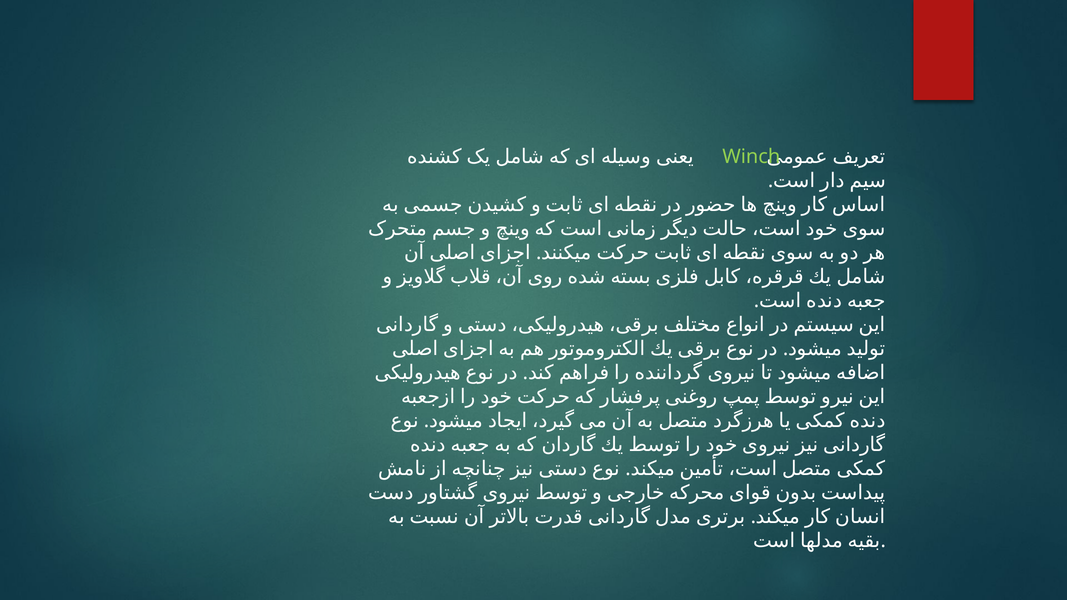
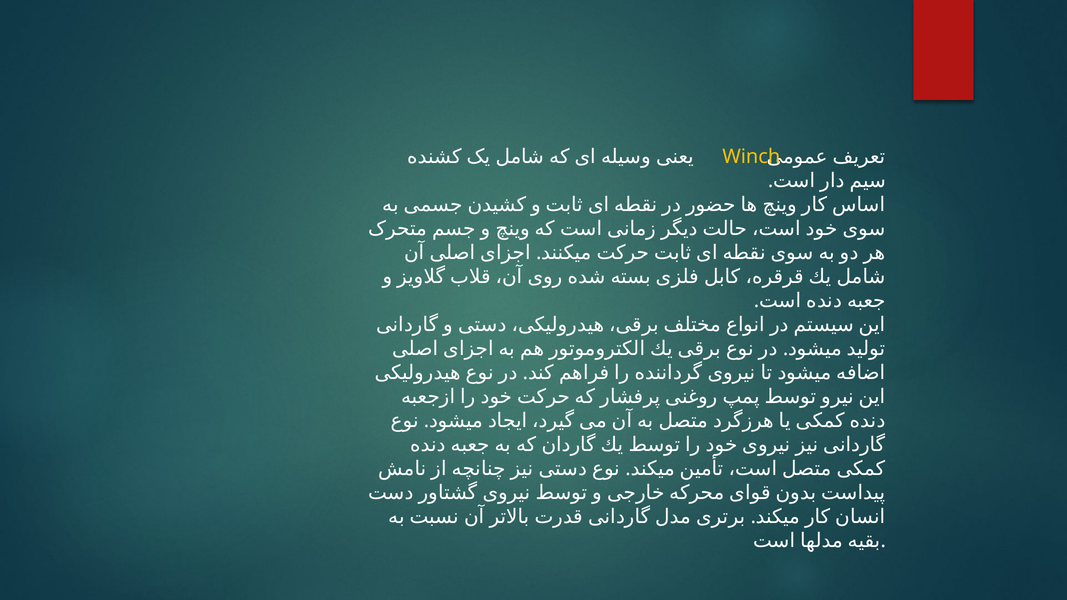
Winch colour: light green -> yellow
